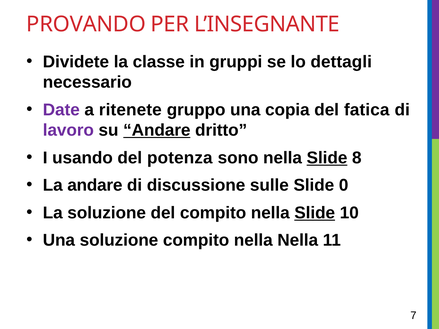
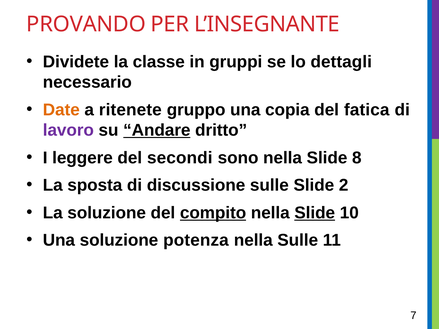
Date colour: purple -> orange
usando: usando -> leggere
potenza: potenza -> secondi
Slide at (327, 158) underline: present -> none
La andare: andare -> sposta
0: 0 -> 2
compito at (213, 213) underline: none -> present
soluzione compito: compito -> potenza
nella Nella: Nella -> Sulle
